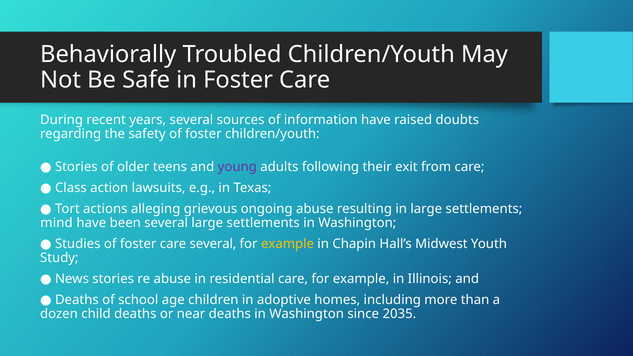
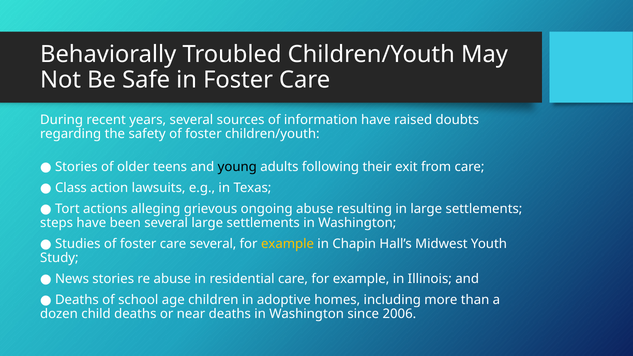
young colour: purple -> black
mind: mind -> steps
2035: 2035 -> 2006
